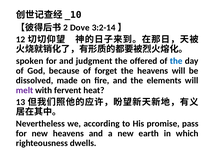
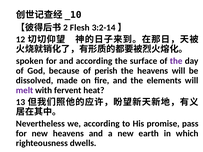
Dove: Dove -> Flesh
and judgment: judgment -> according
offered: offered -> surface
the at (176, 61) colour: blue -> purple
forget: forget -> perish
